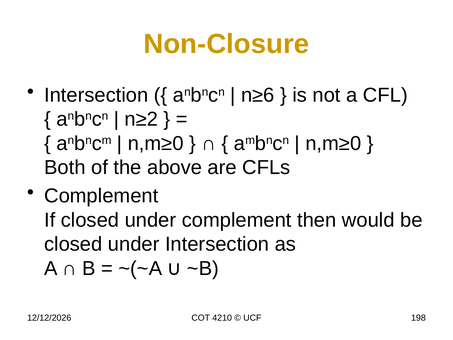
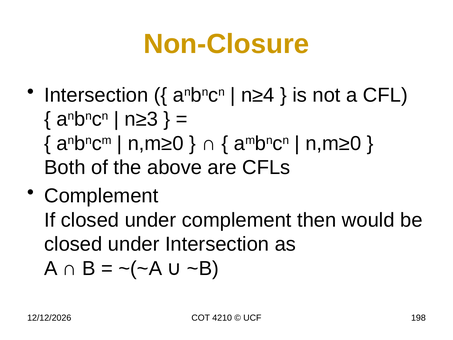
n≥6: n≥6 -> n≥4
n≥2: n≥2 -> n≥3
